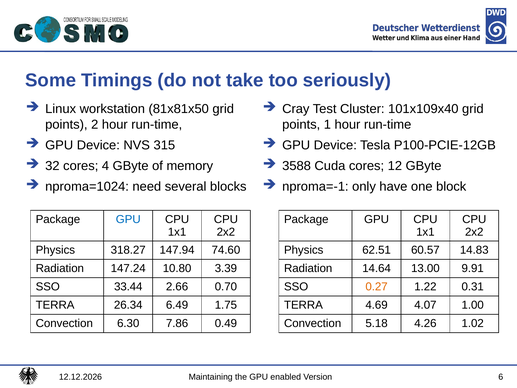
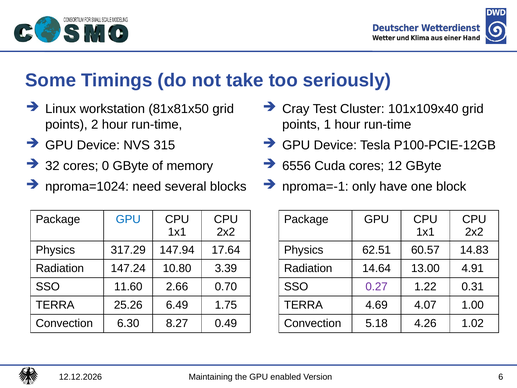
4: 4 -> 0
3588: 3588 -> 6556
318.27: 318.27 -> 317.29
74.60: 74.60 -> 17.64
9.91: 9.91 -> 4.91
33.44: 33.44 -> 11.60
0.27 colour: orange -> purple
26.34: 26.34 -> 25.26
7.86: 7.86 -> 8.27
